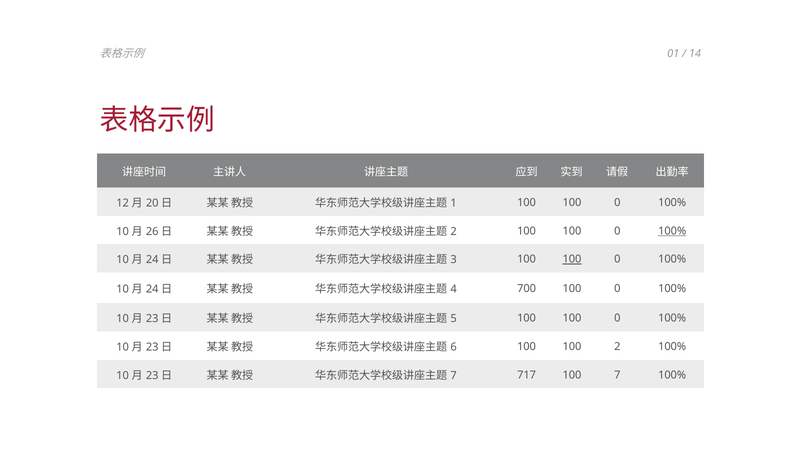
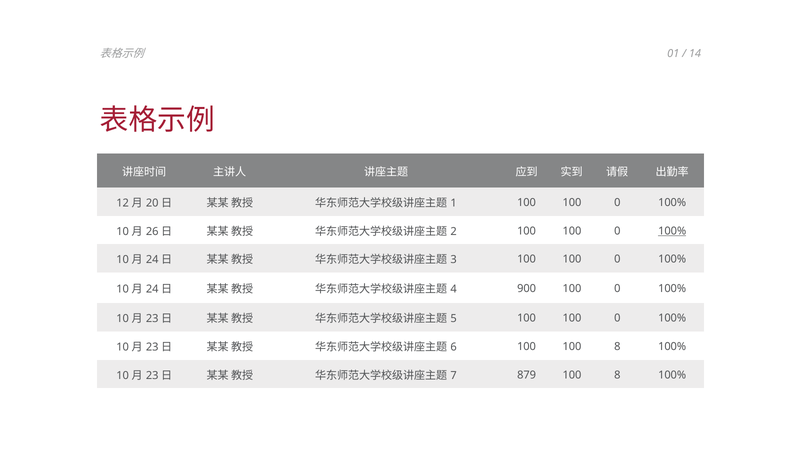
100 at (572, 259) underline: present -> none
700: 700 -> 900
100 100 2: 2 -> 8
717: 717 -> 879
7 at (617, 375): 7 -> 8
